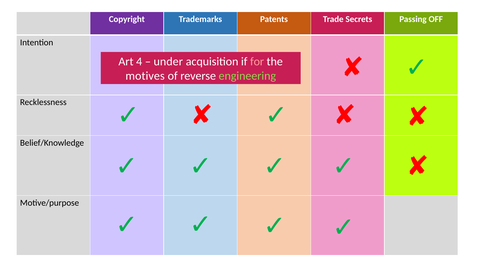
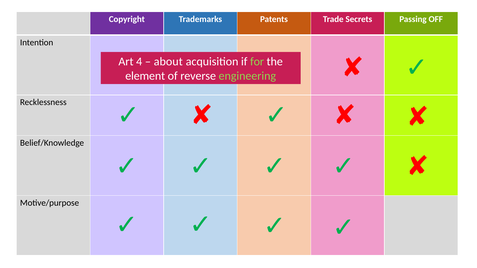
under: under -> about
for colour: pink -> light green
motives: motives -> element
